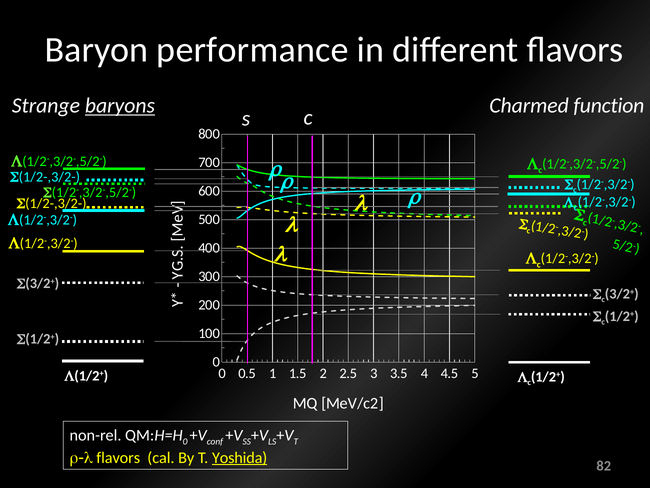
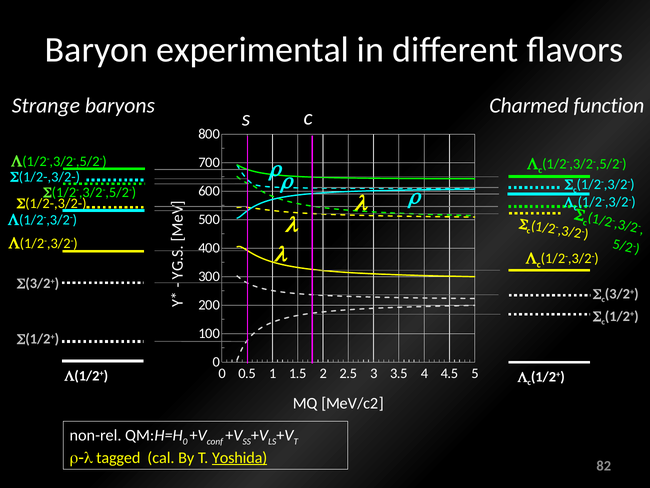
performance: performance -> experimental
baryons underline: present -> none
r-l flavors: flavors -> tagged
